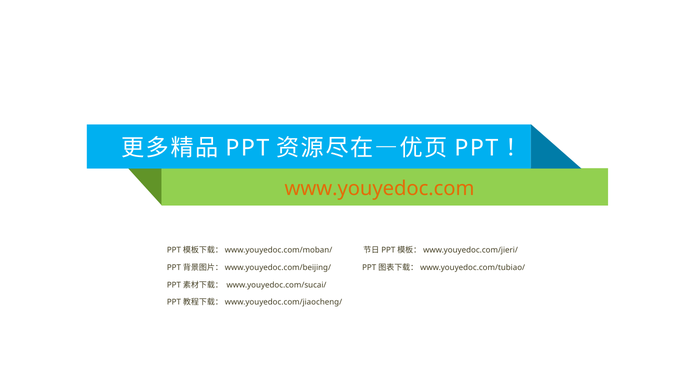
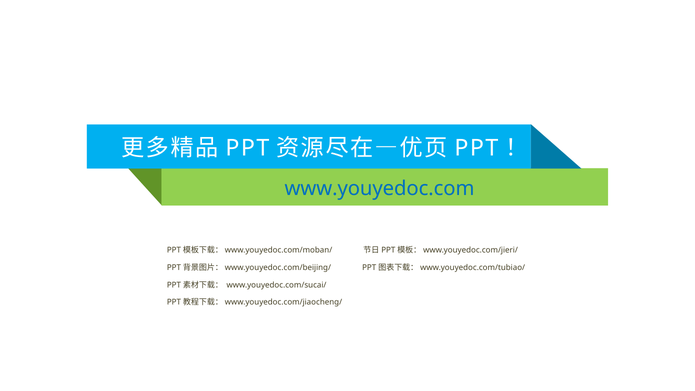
www.youyedoc.com colour: orange -> blue
